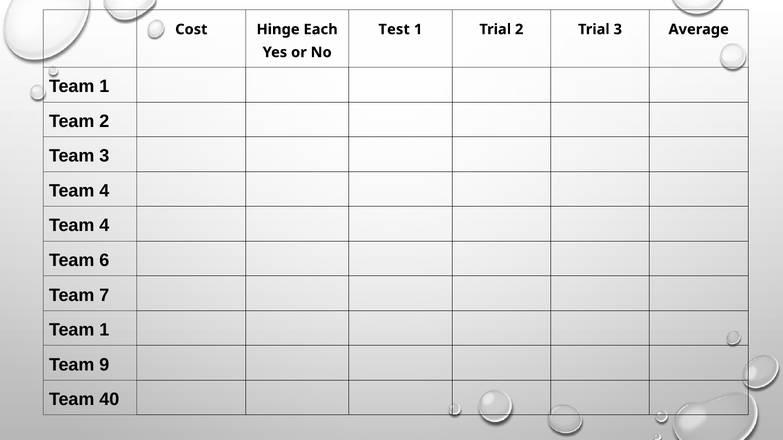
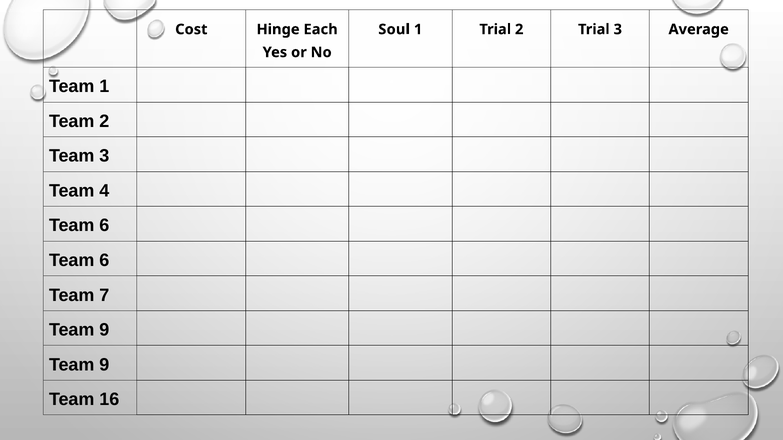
Test: Test -> Soul
4 at (104, 226): 4 -> 6
1 at (104, 330): 1 -> 9
40: 40 -> 16
